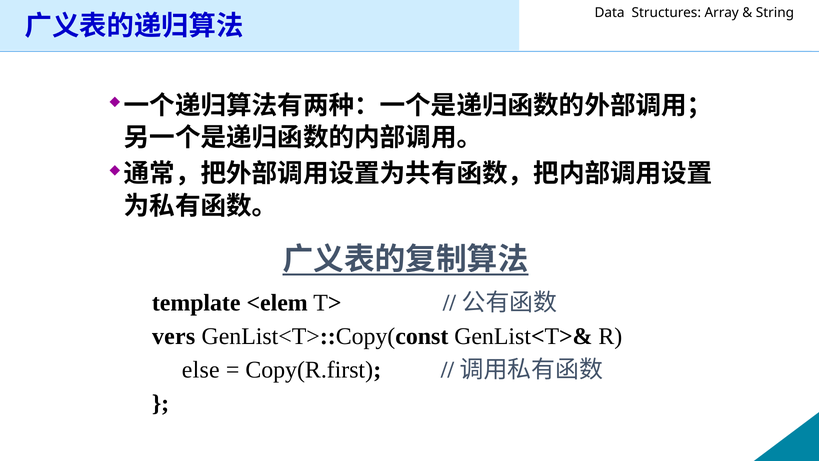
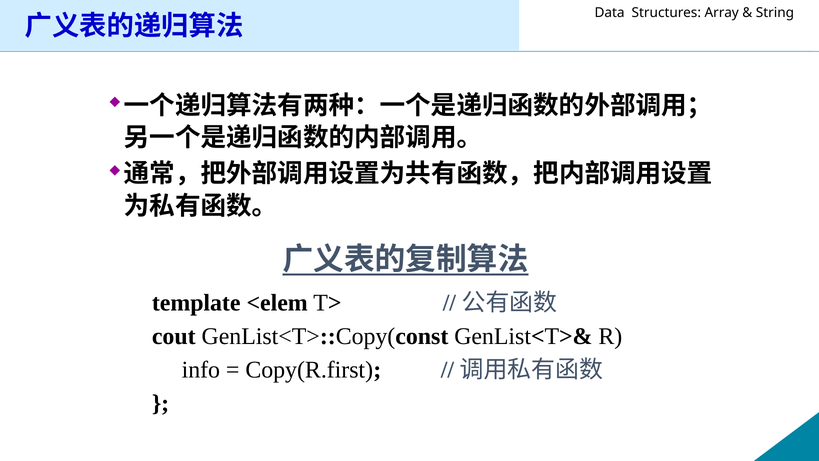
vers: vers -> cout
else: else -> info
